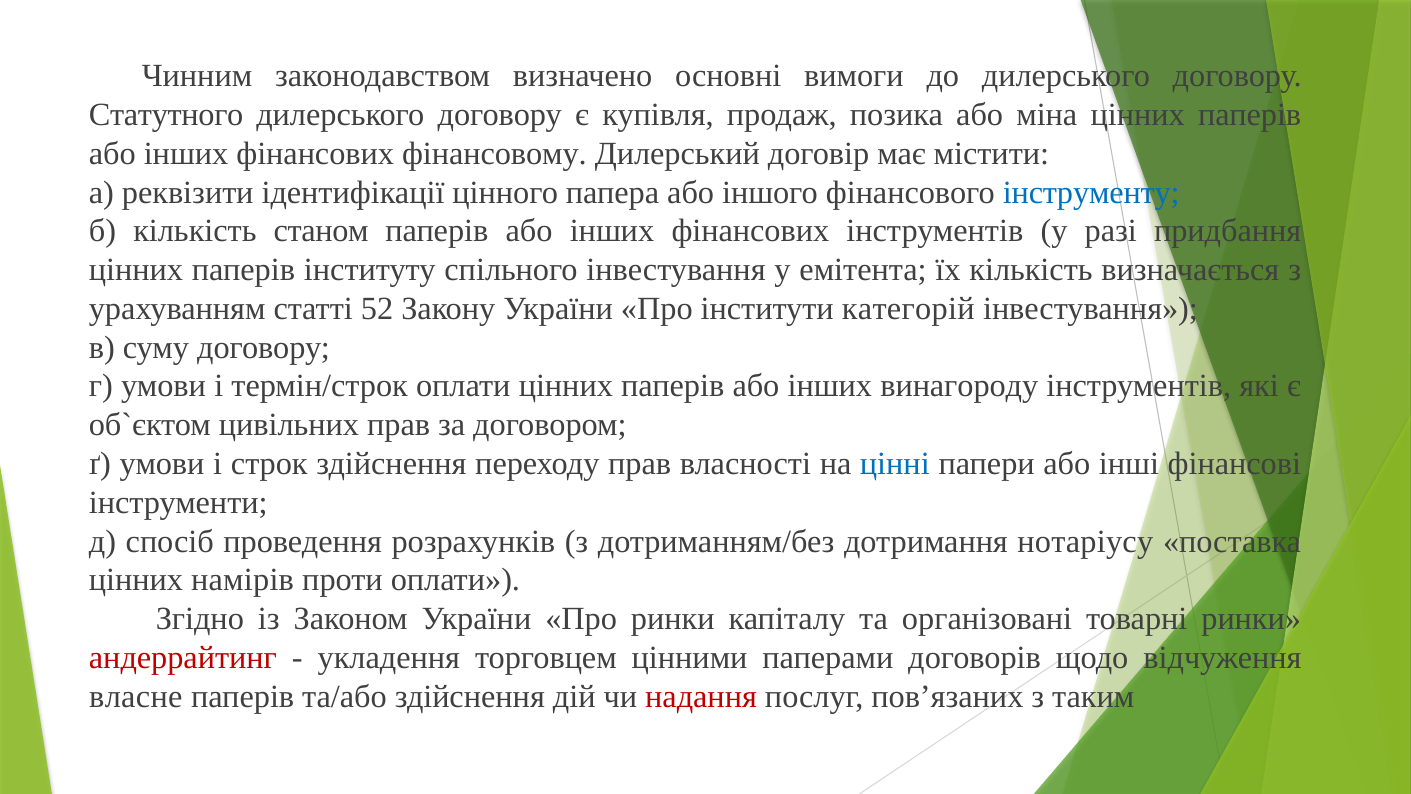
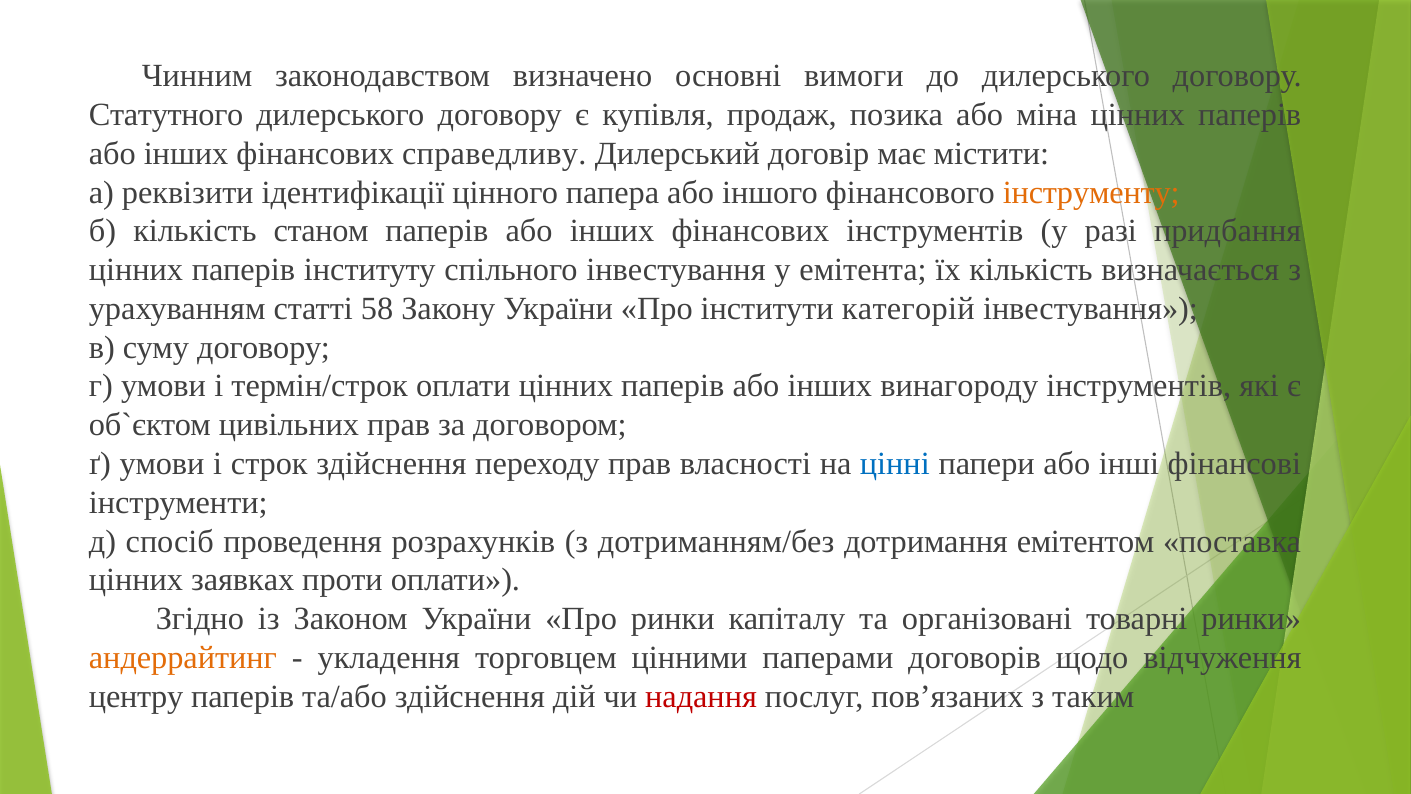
фінансовому: фінансовому -> справедливу
інструменту colour: blue -> orange
52: 52 -> 58
нотаріусу: нотаріусу -> емітентом
намірів: намірів -> заявках
андеррайтинг colour: red -> orange
власне: власне -> центру
